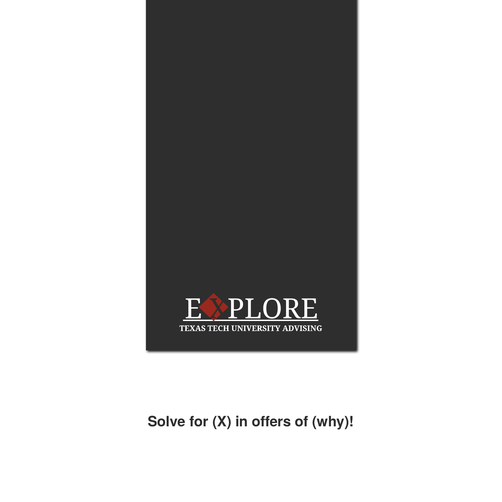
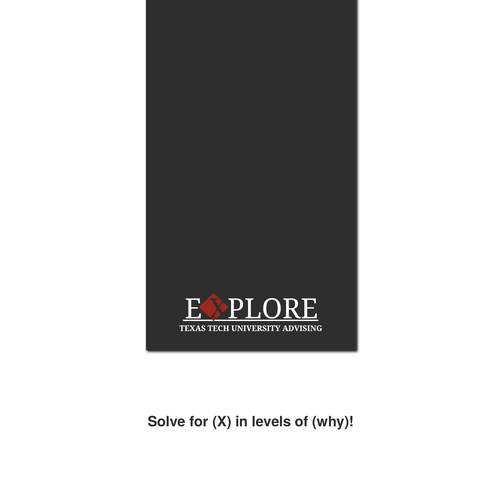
offers: offers -> levels
